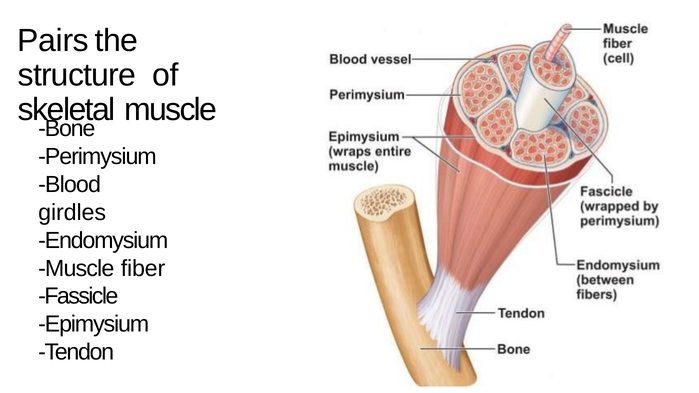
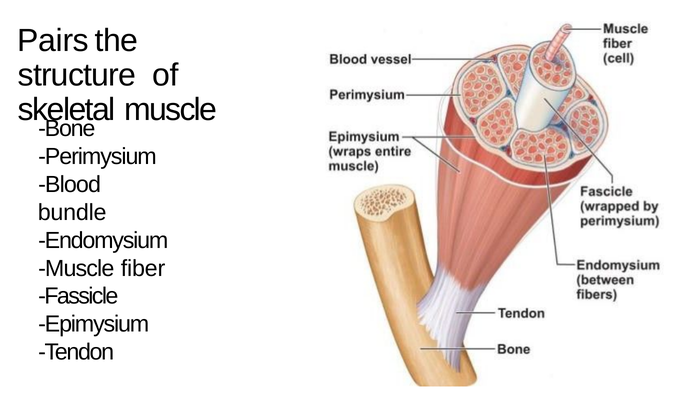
girdles: girdles -> bundle
